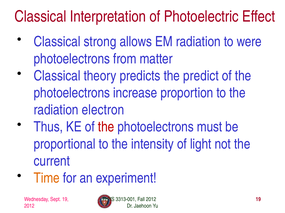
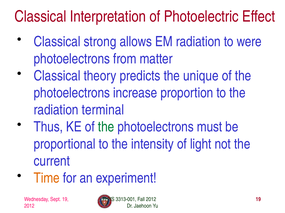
predict: predict -> unique
electron: electron -> terminal
the at (106, 127) colour: red -> green
